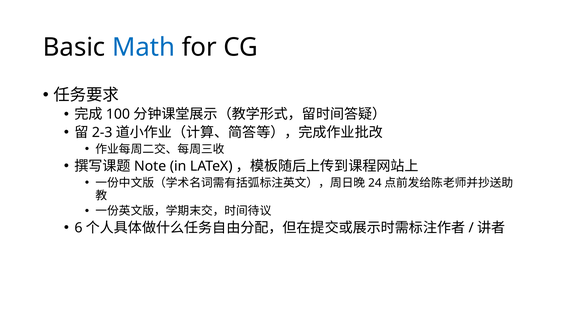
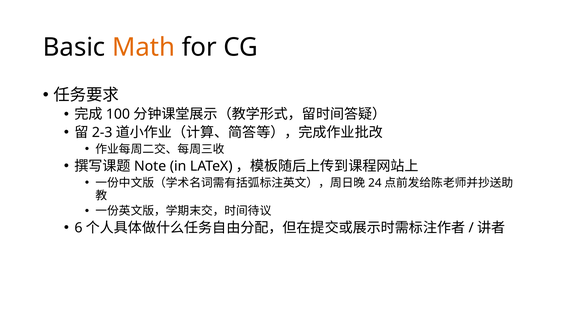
Math colour: blue -> orange
